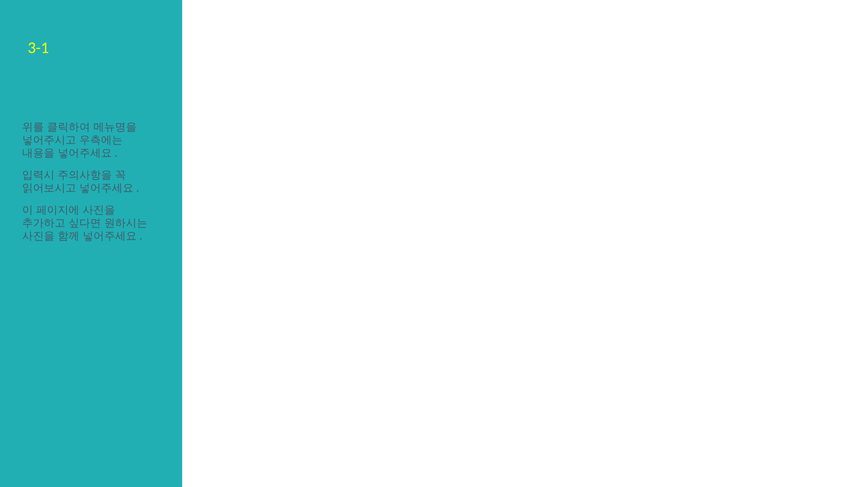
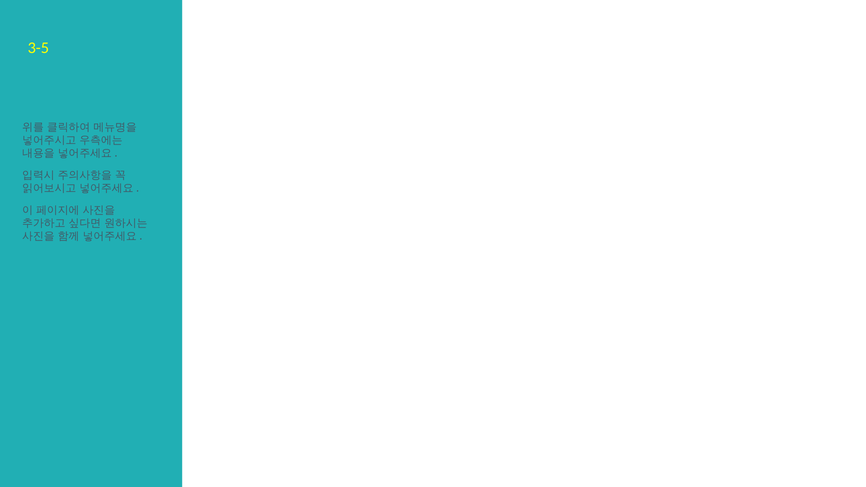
3-1: 3-1 -> 3-5
